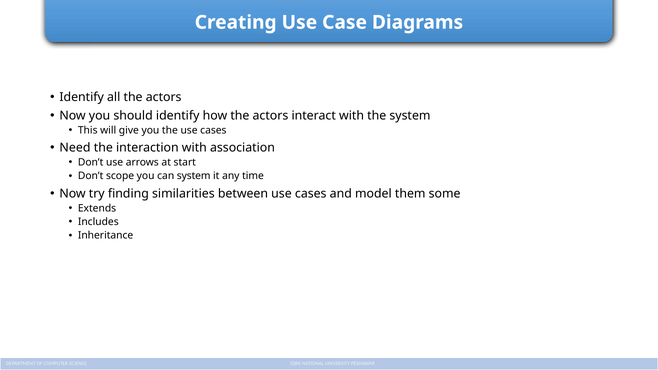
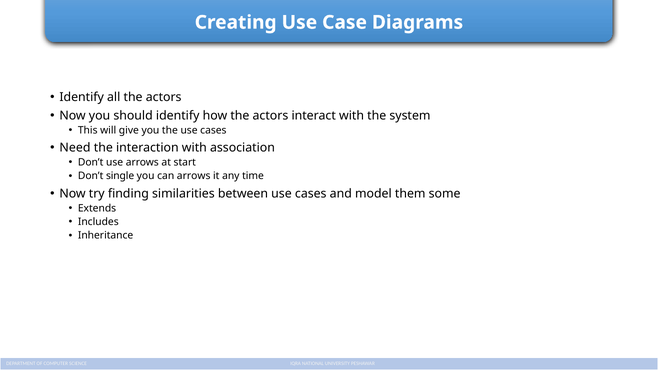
scope: scope -> single
can system: system -> arrows
